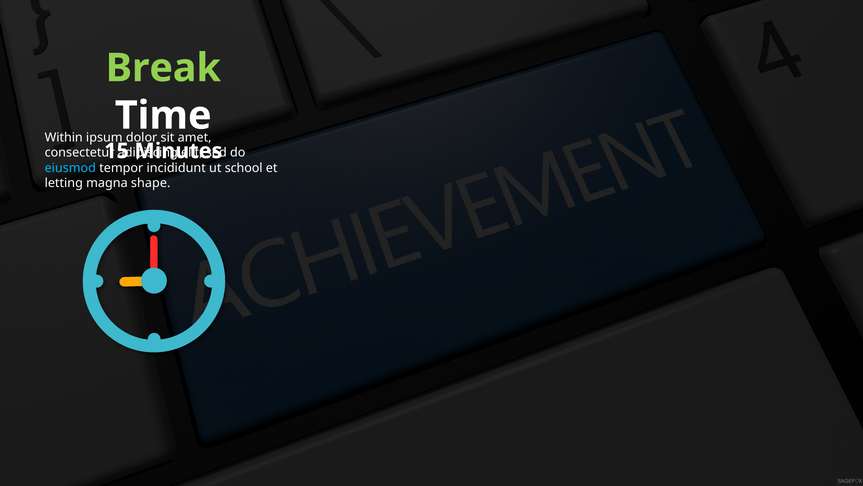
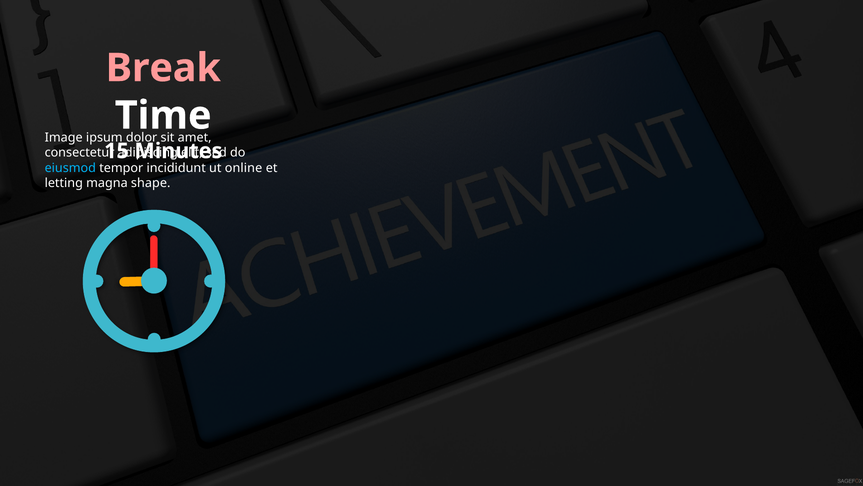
Break colour: light green -> pink
Within: Within -> Image
school: school -> online
